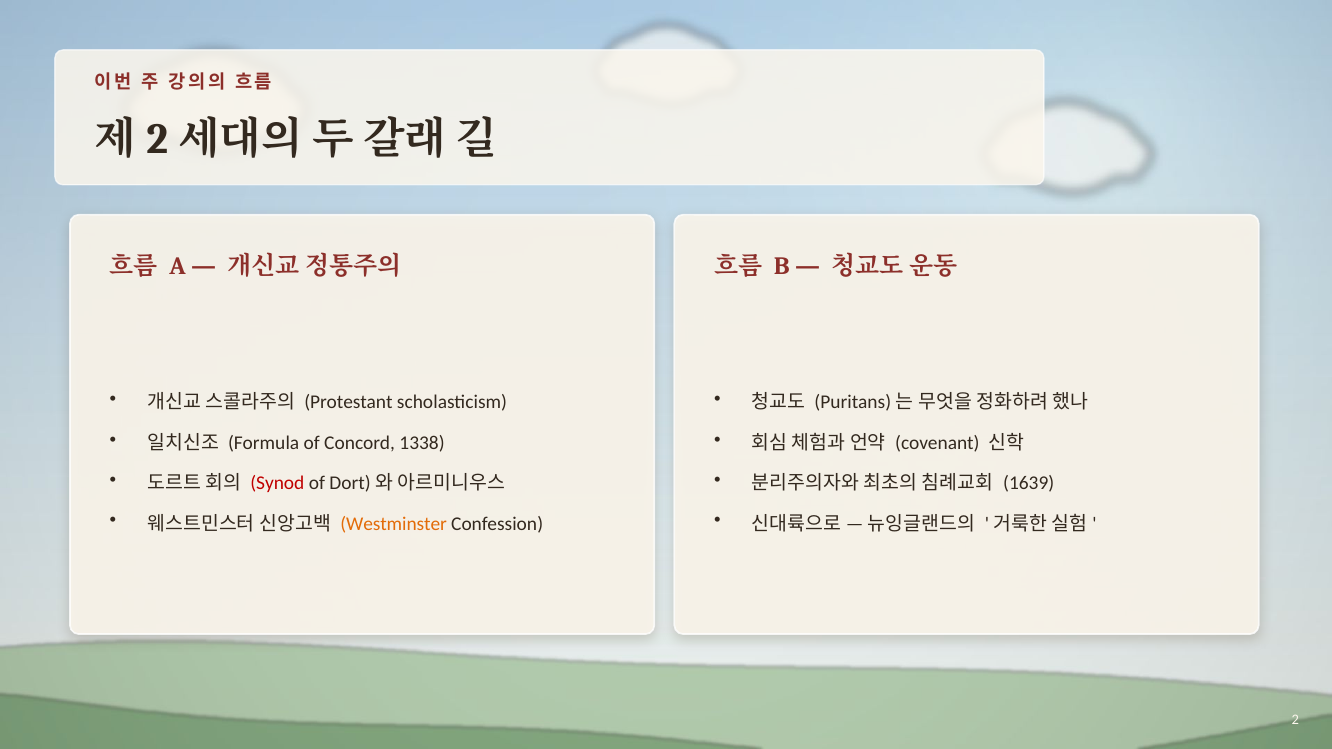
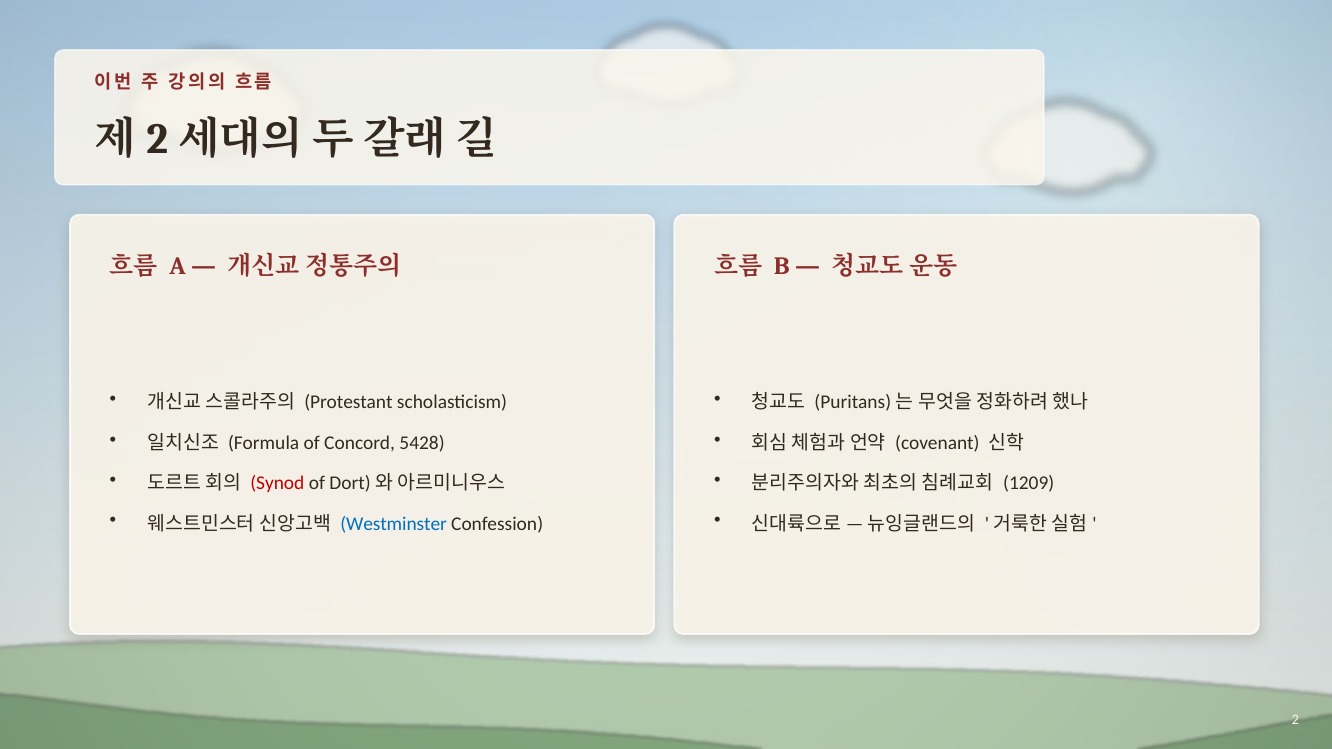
1338: 1338 -> 5428
1639: 1639 -> 1209
Westminster colour: orange -> blue
